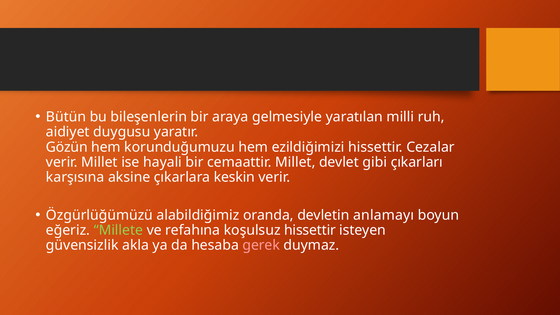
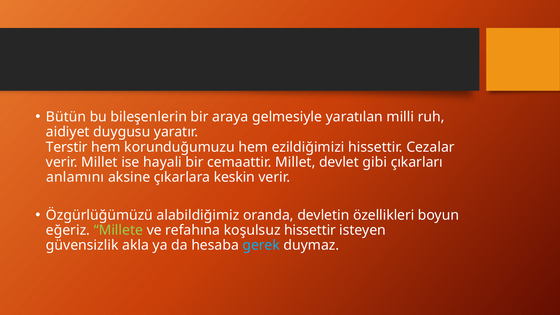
Gözün: Gözün -> Terstir
karşısına: karşısına -> anlamını
anlamayı: anlamayı -> özellikleri
gerek colour: pink -> light blue
